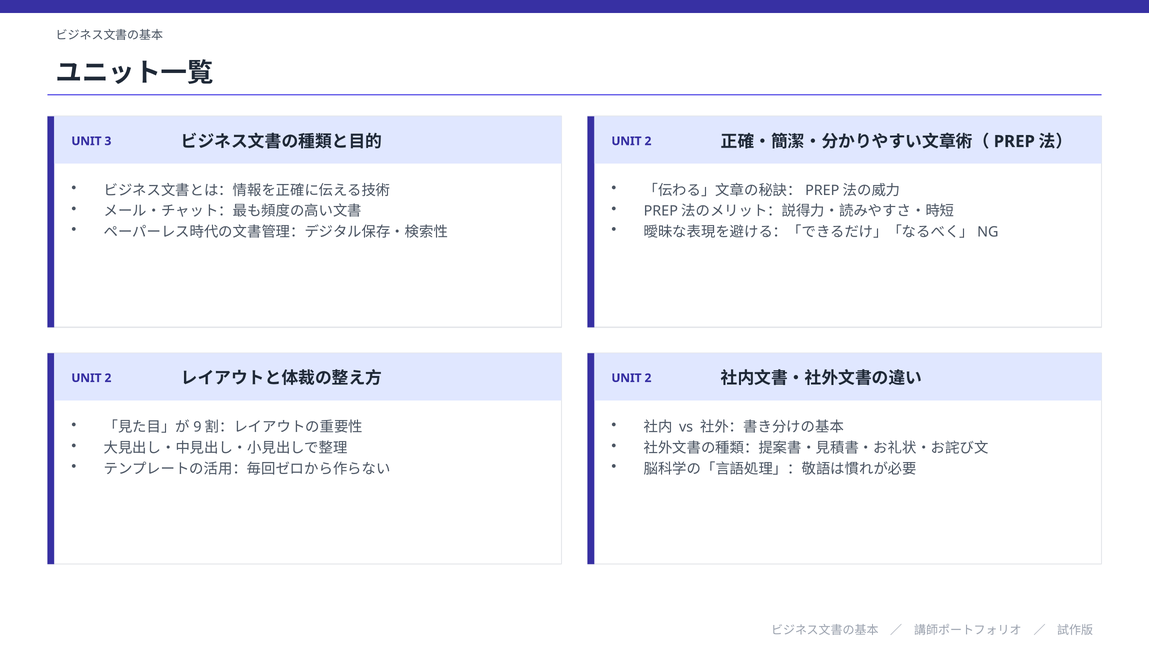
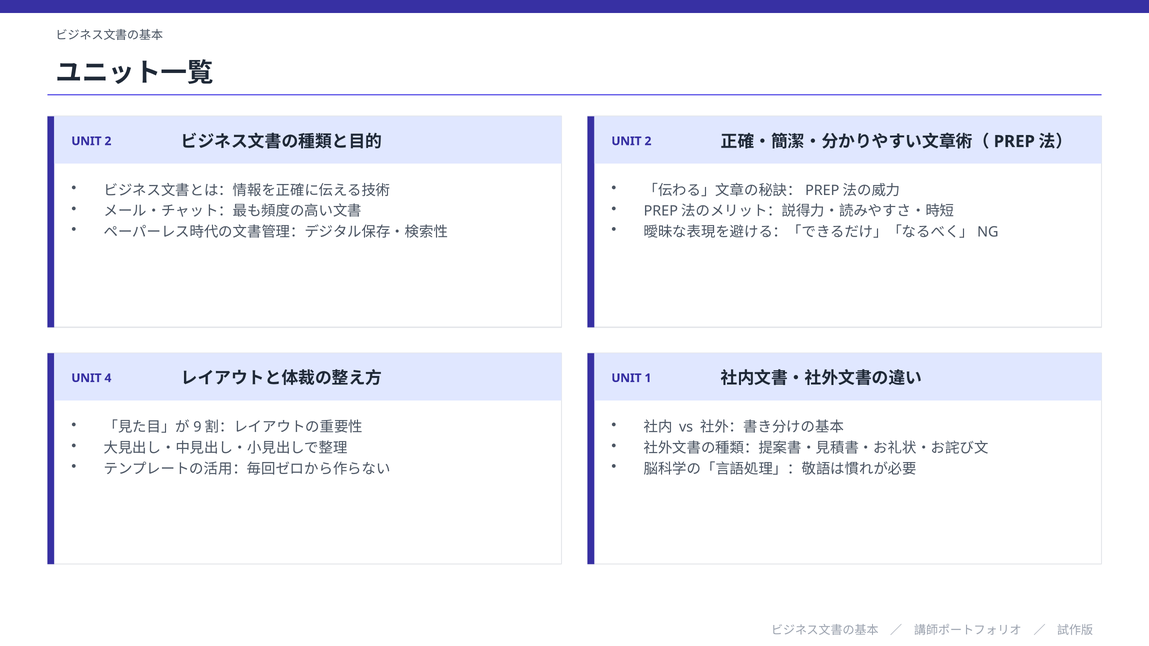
3 at (108, 141): 3 -> 2
2 at (108, 378): 2 -> 4
2 at (648, 378): 2 -> 1
